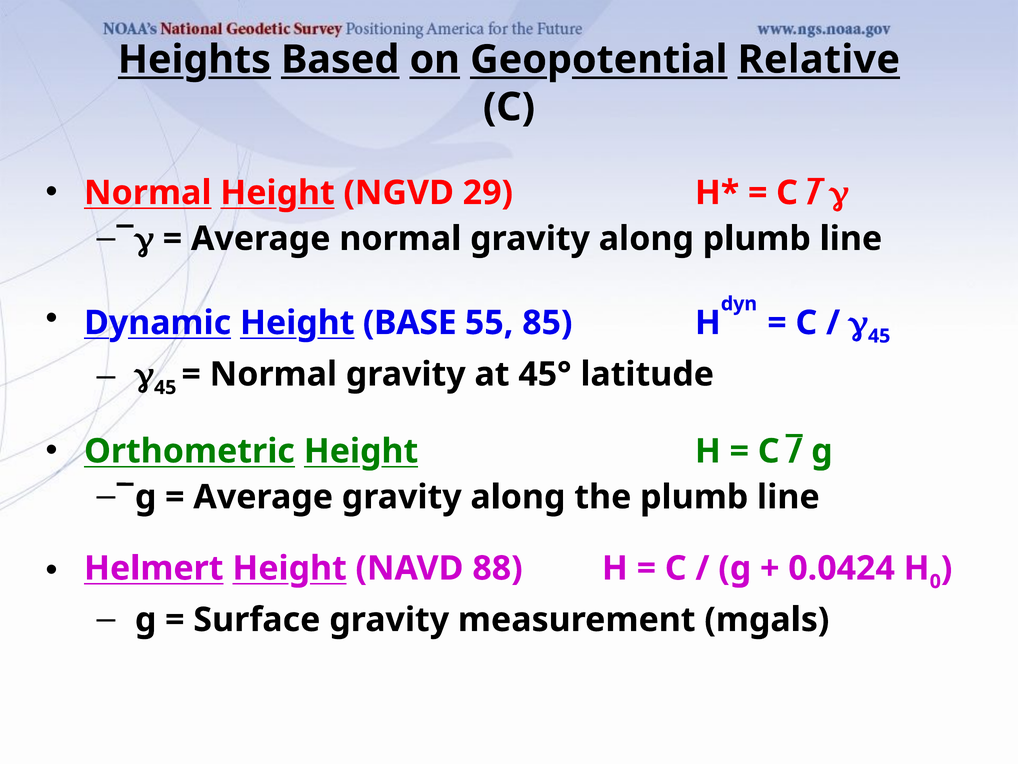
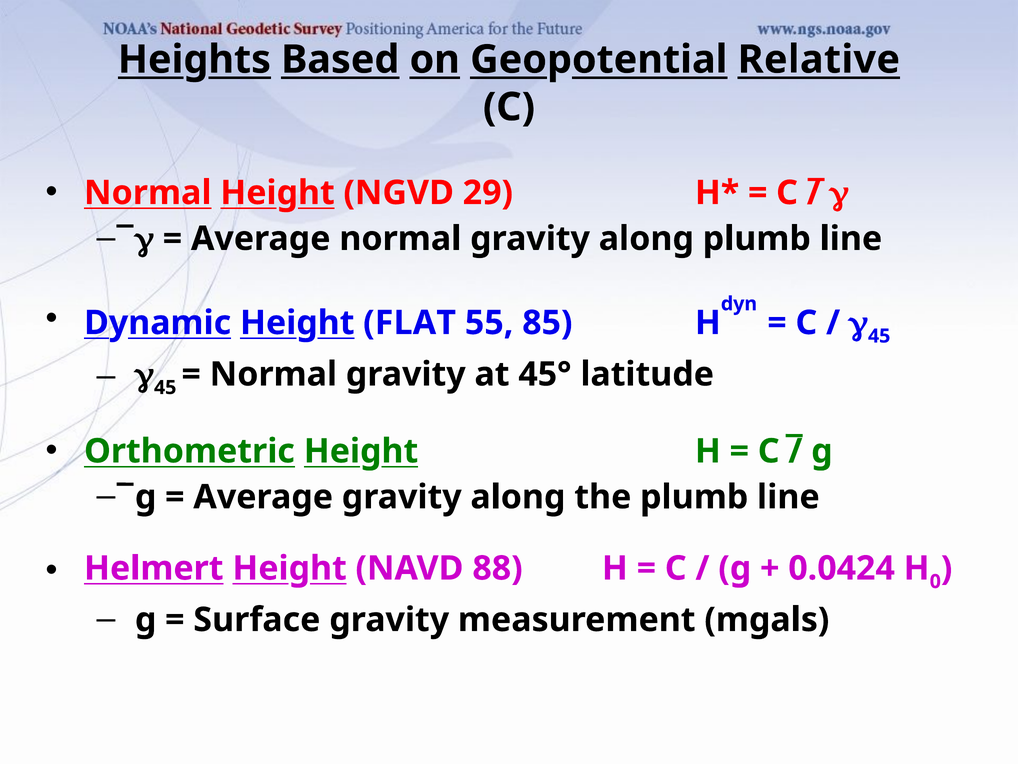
BASE: BASE -> FLAT
